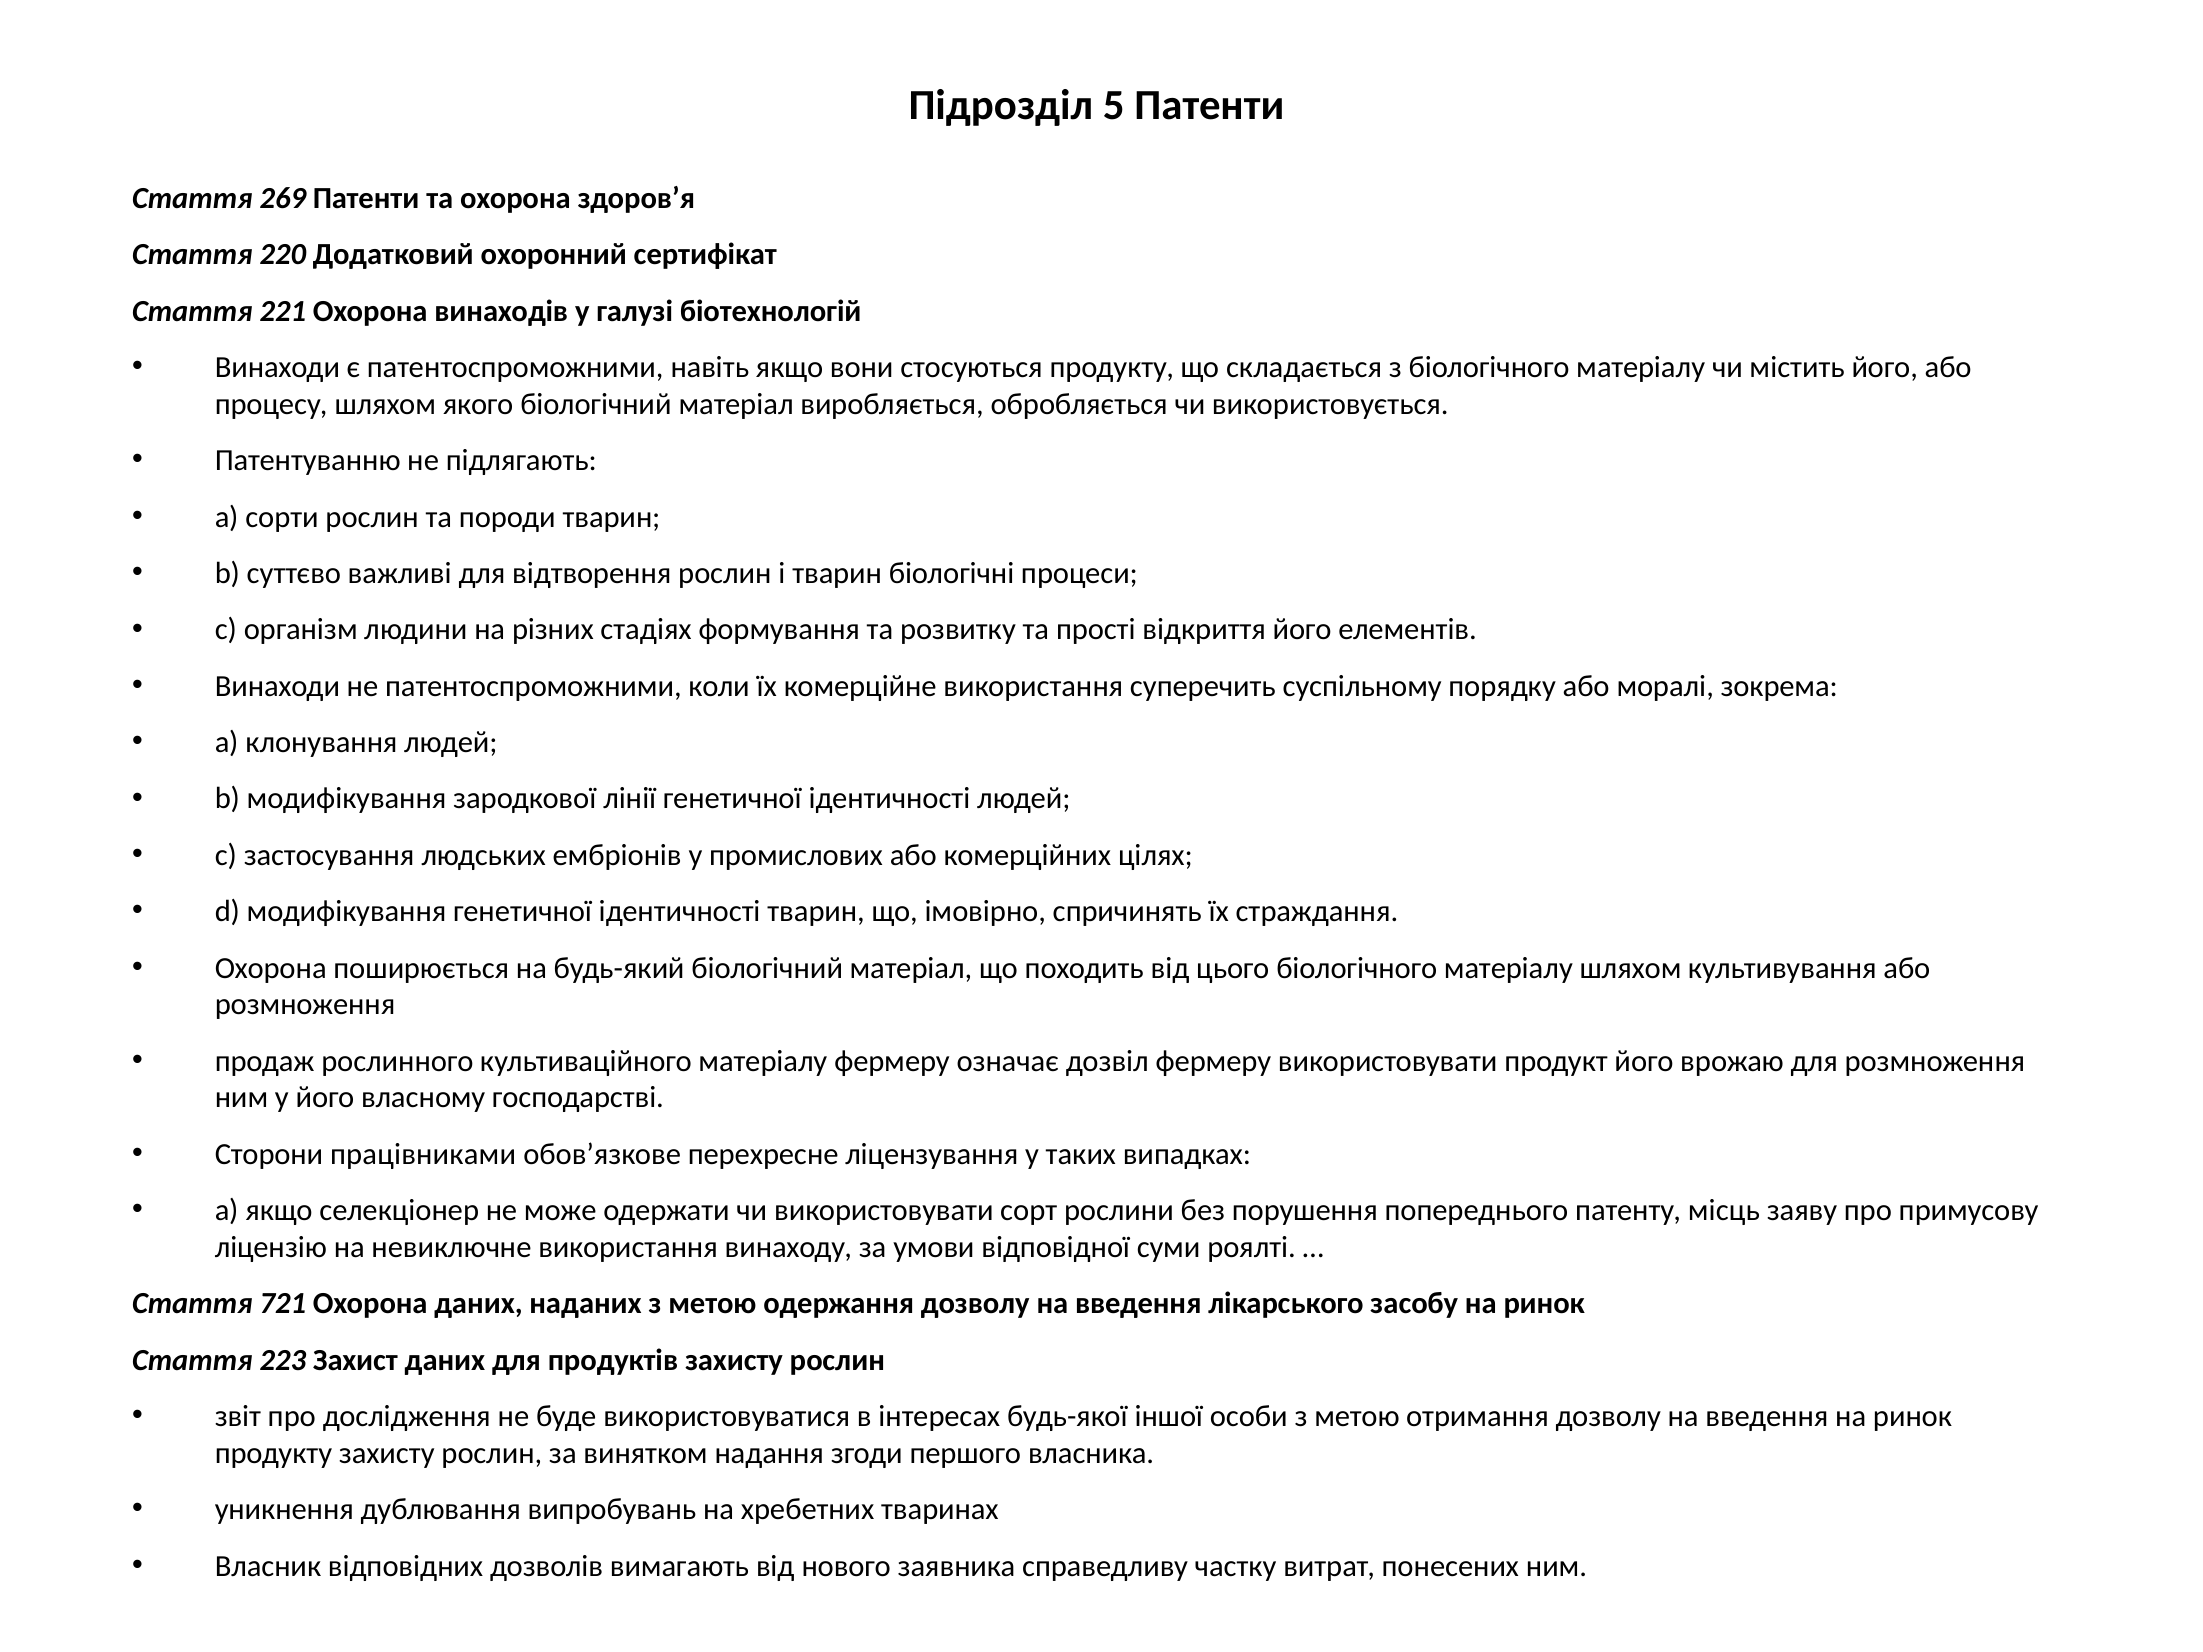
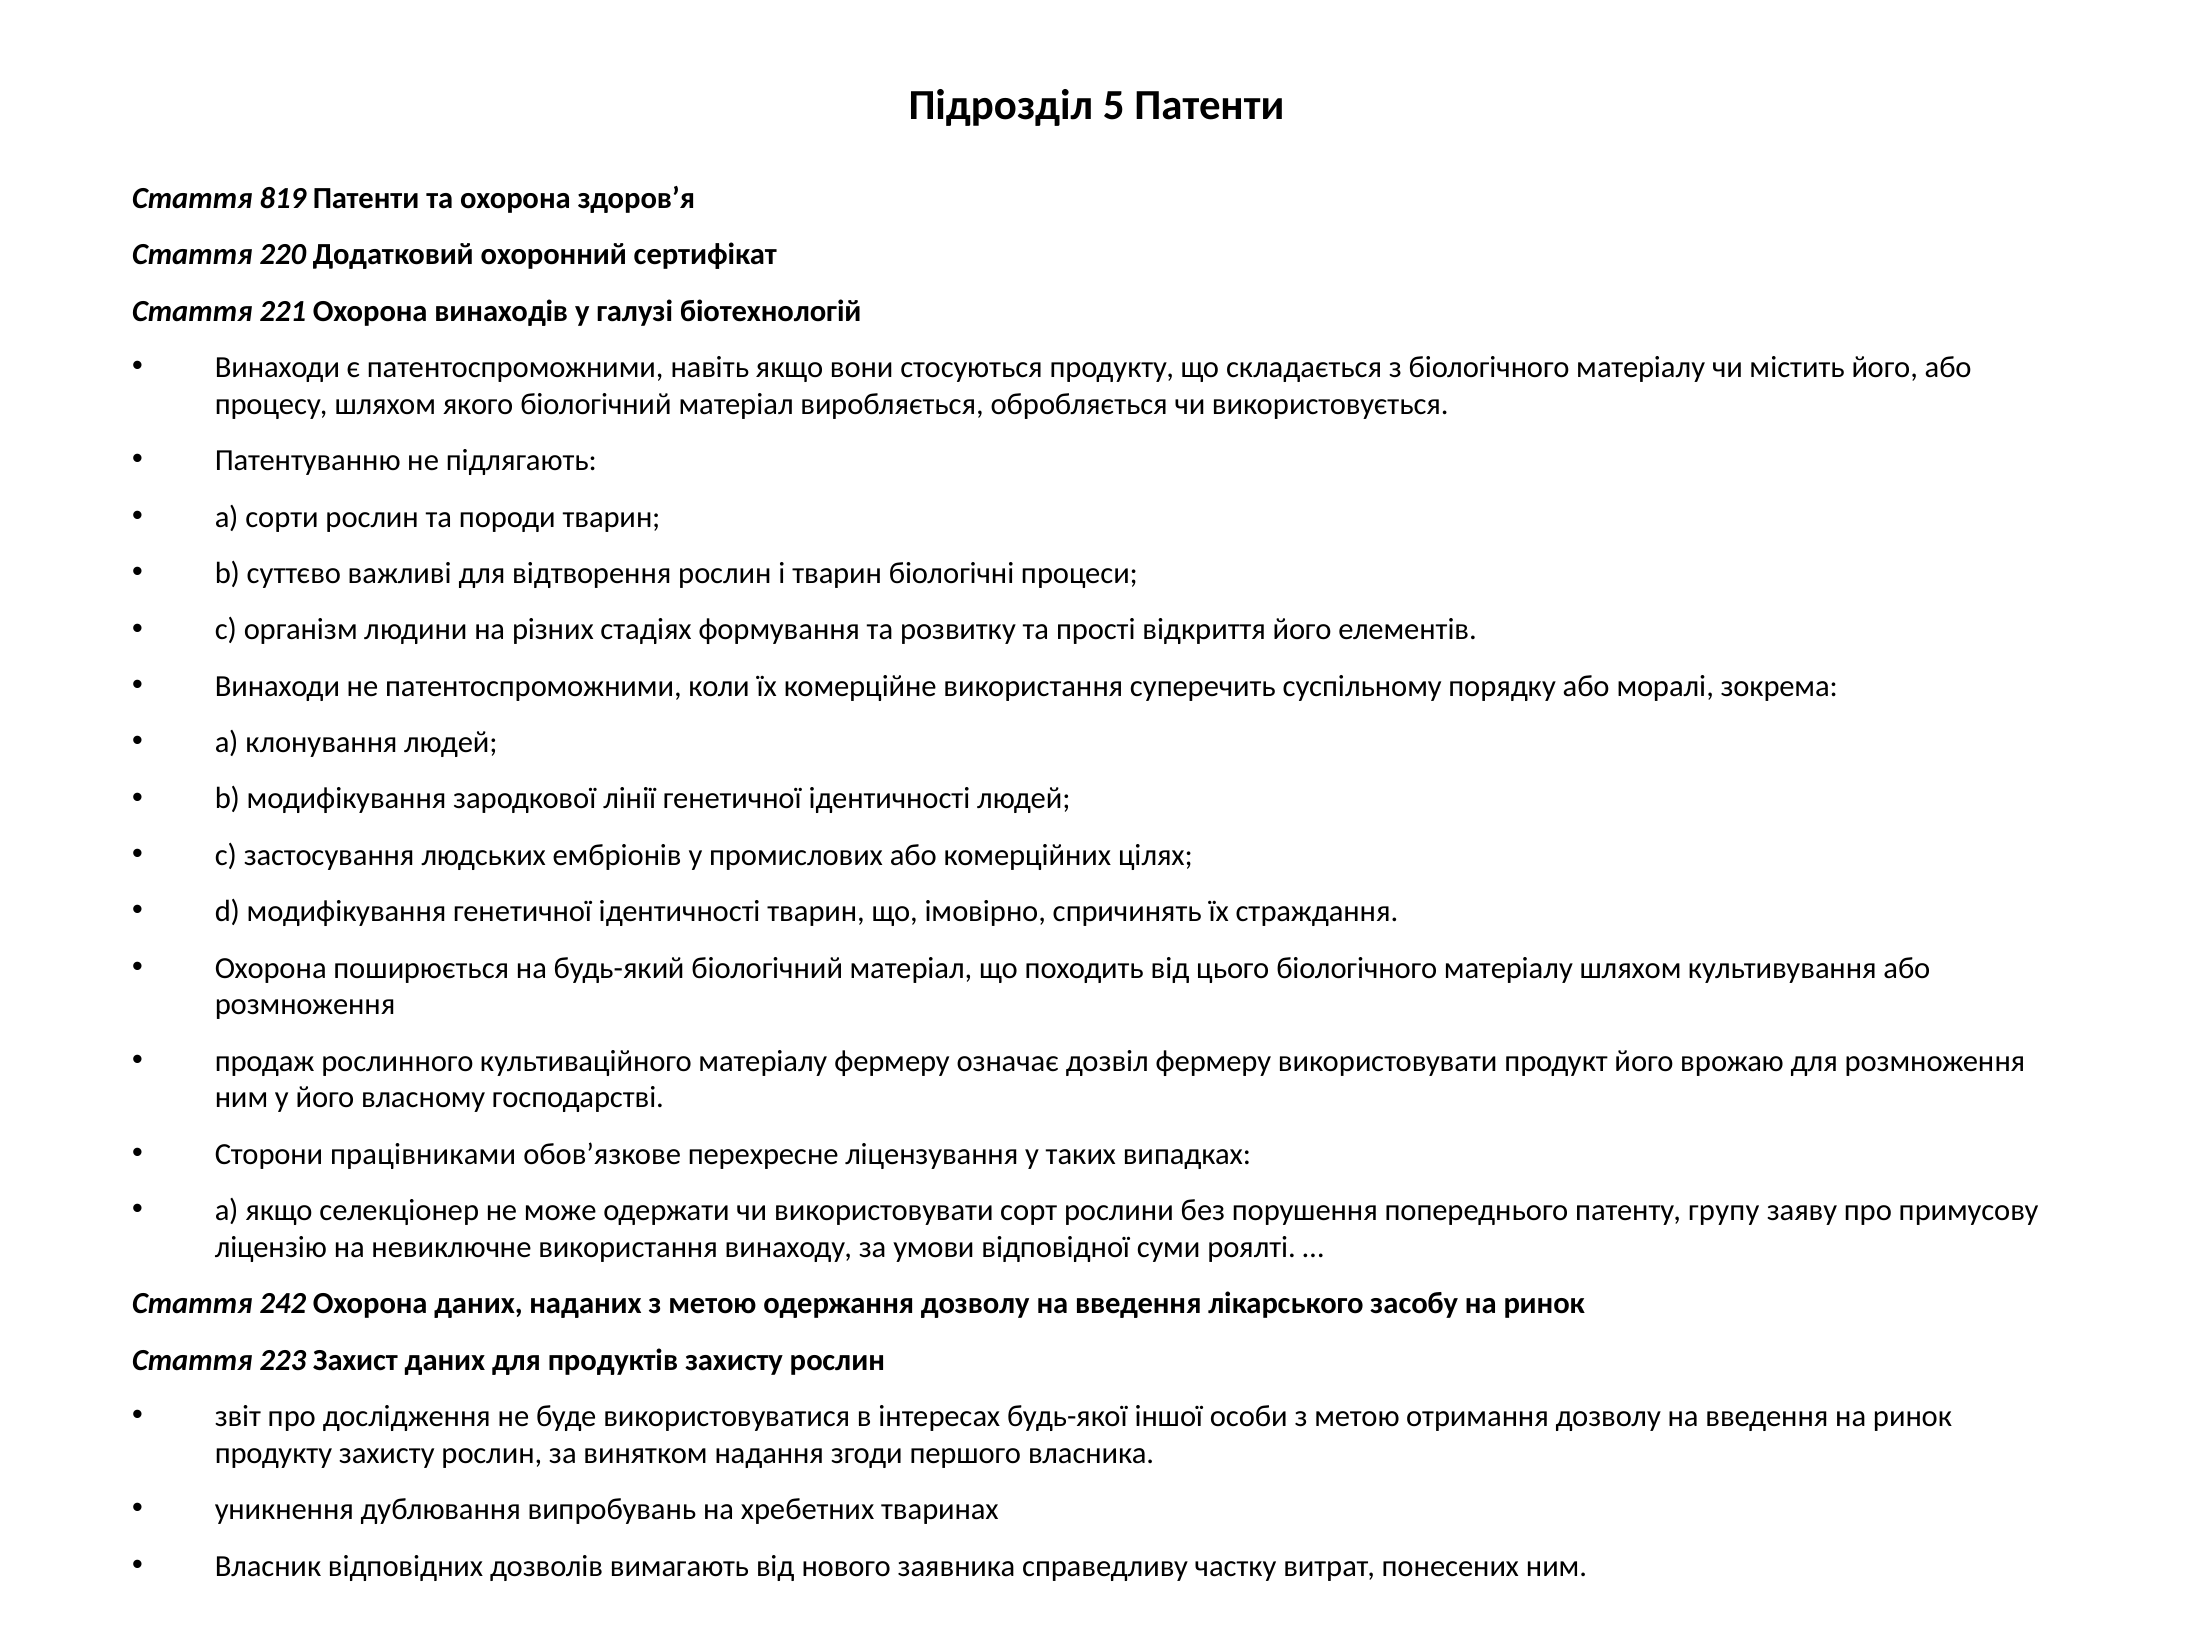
269: 269 -> 819
місць: місць -> групу
721: 721 -> 242
